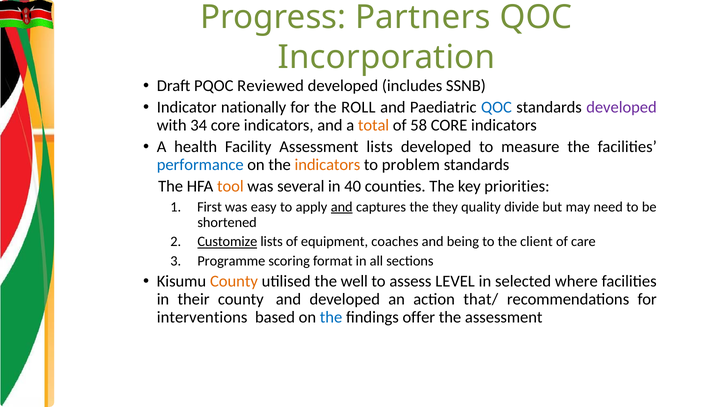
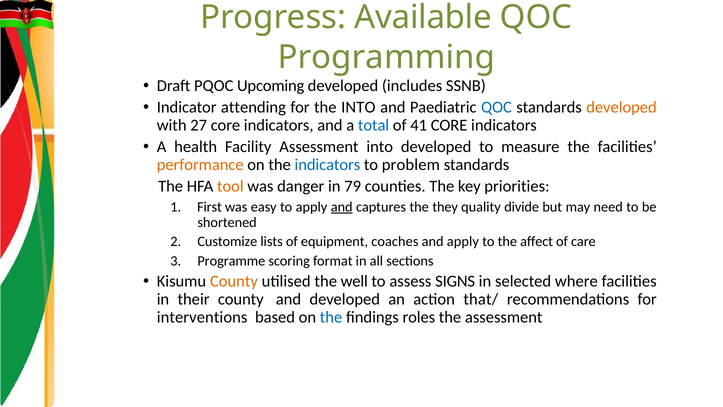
Partners: Partners -> Available
Incorporation: Incorporation -> Programming
Reviewed: Reviewed -> Upcoming
nationally: nationally -> attending
the ROLL: ROLL -> INTO
developed at (622, 107) colour: purple -> orange
34: 34 -> 27
total colour: orange -> blue
58: 58 -> 41
Assessment lists: lists -> into
performance colour: blue -> orange
indicators at (327, 165) colour: orange -> blue
several: several -> danger
40: 40 -> 79
Customize underline: present -> none
and being: being -> apply
client: client -> affect
LEVEL: LEVEL -> SIGNS
offer: offer -> roles
